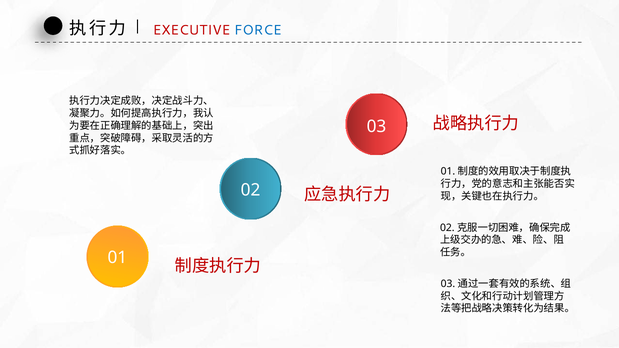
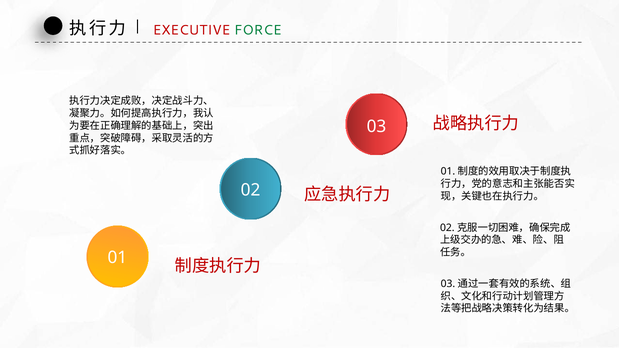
FORCE colour: blue -> green
